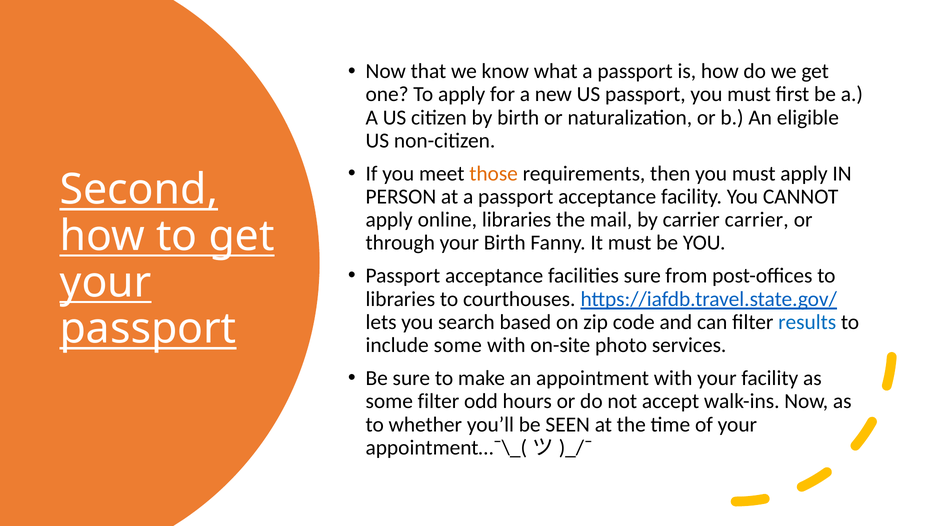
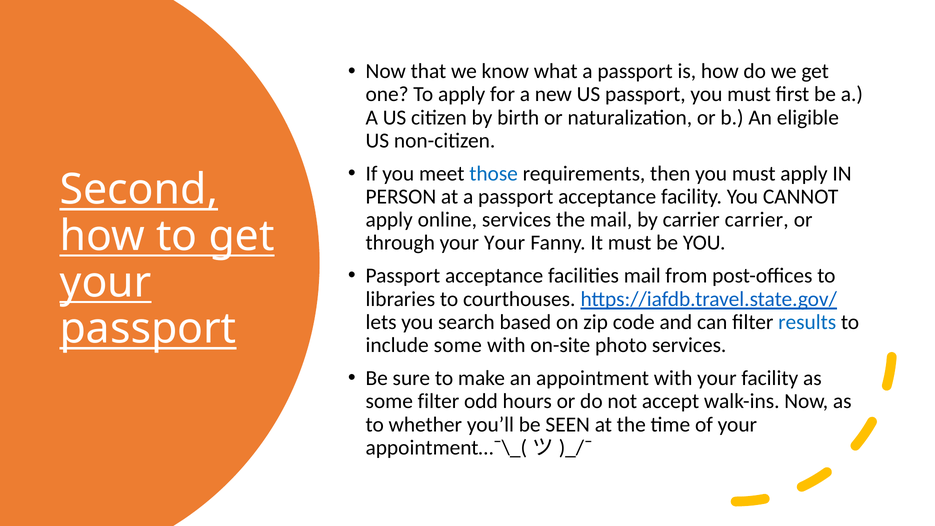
those colour: orange -> blue
online libraries: libraries -> services
your Birth: Birth -> Your
facilities sure: sure -> mail
